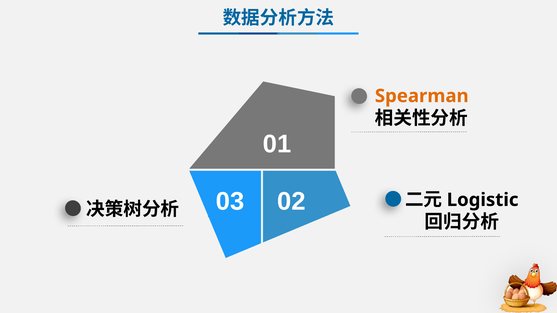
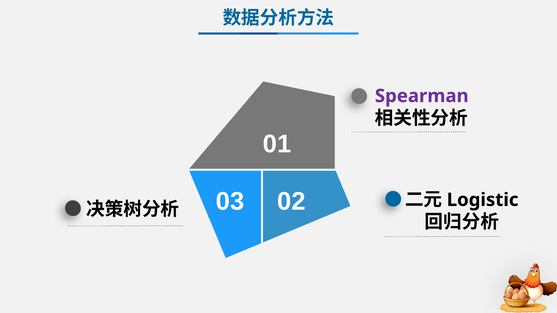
Spearman colour: orange -> purple
